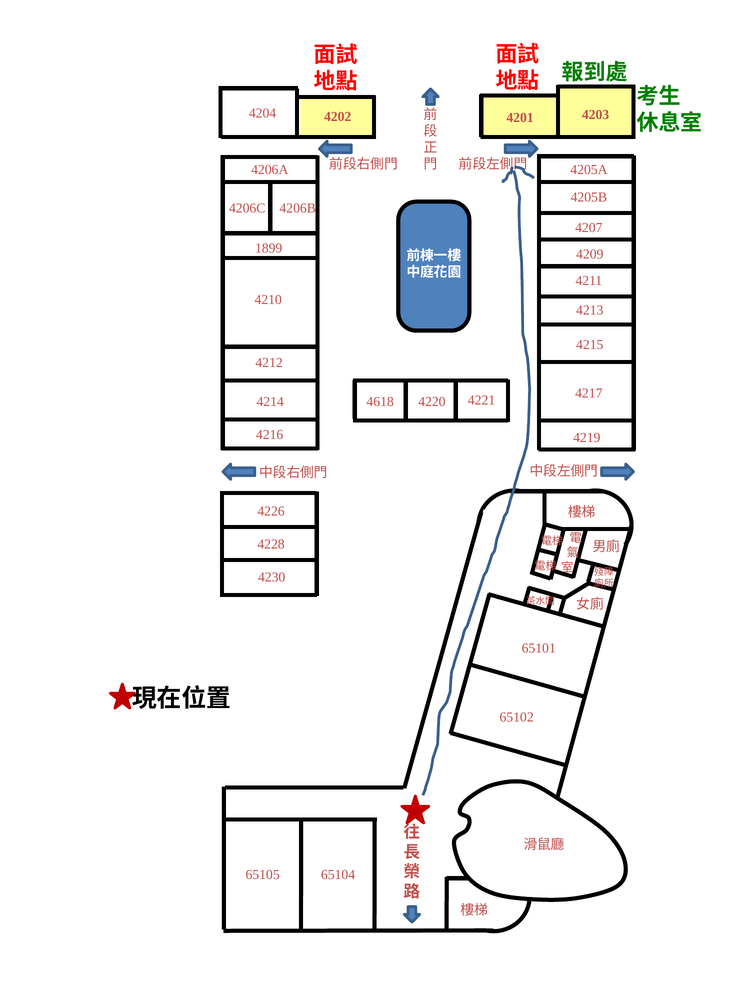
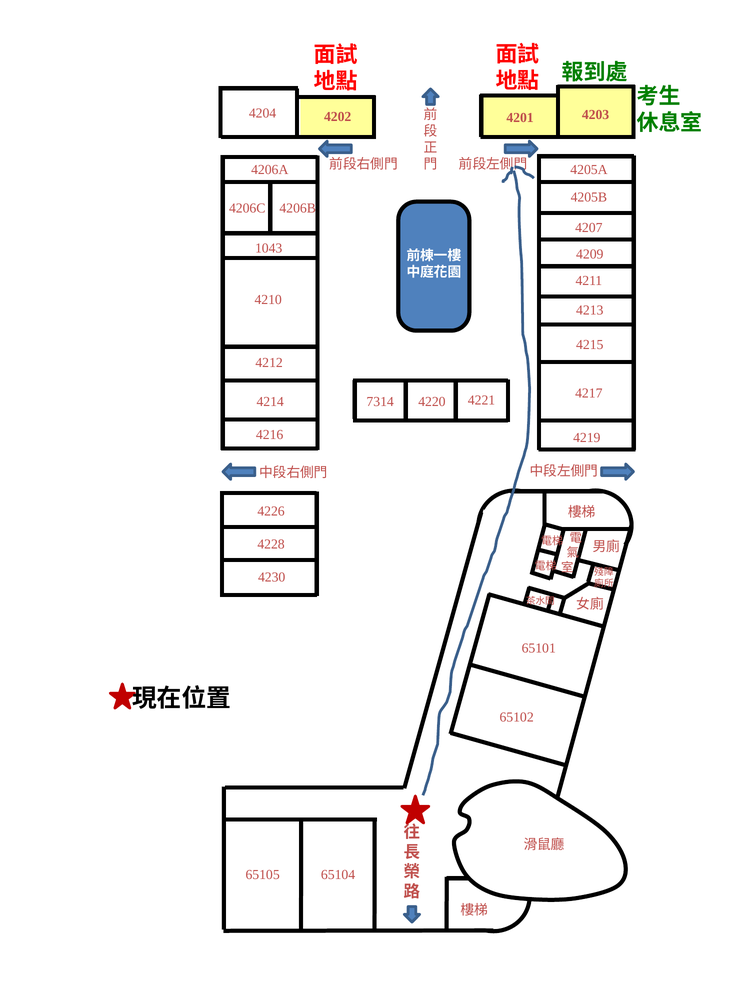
1899: 1899 -> 1043
4618: 4618 -> 7314
